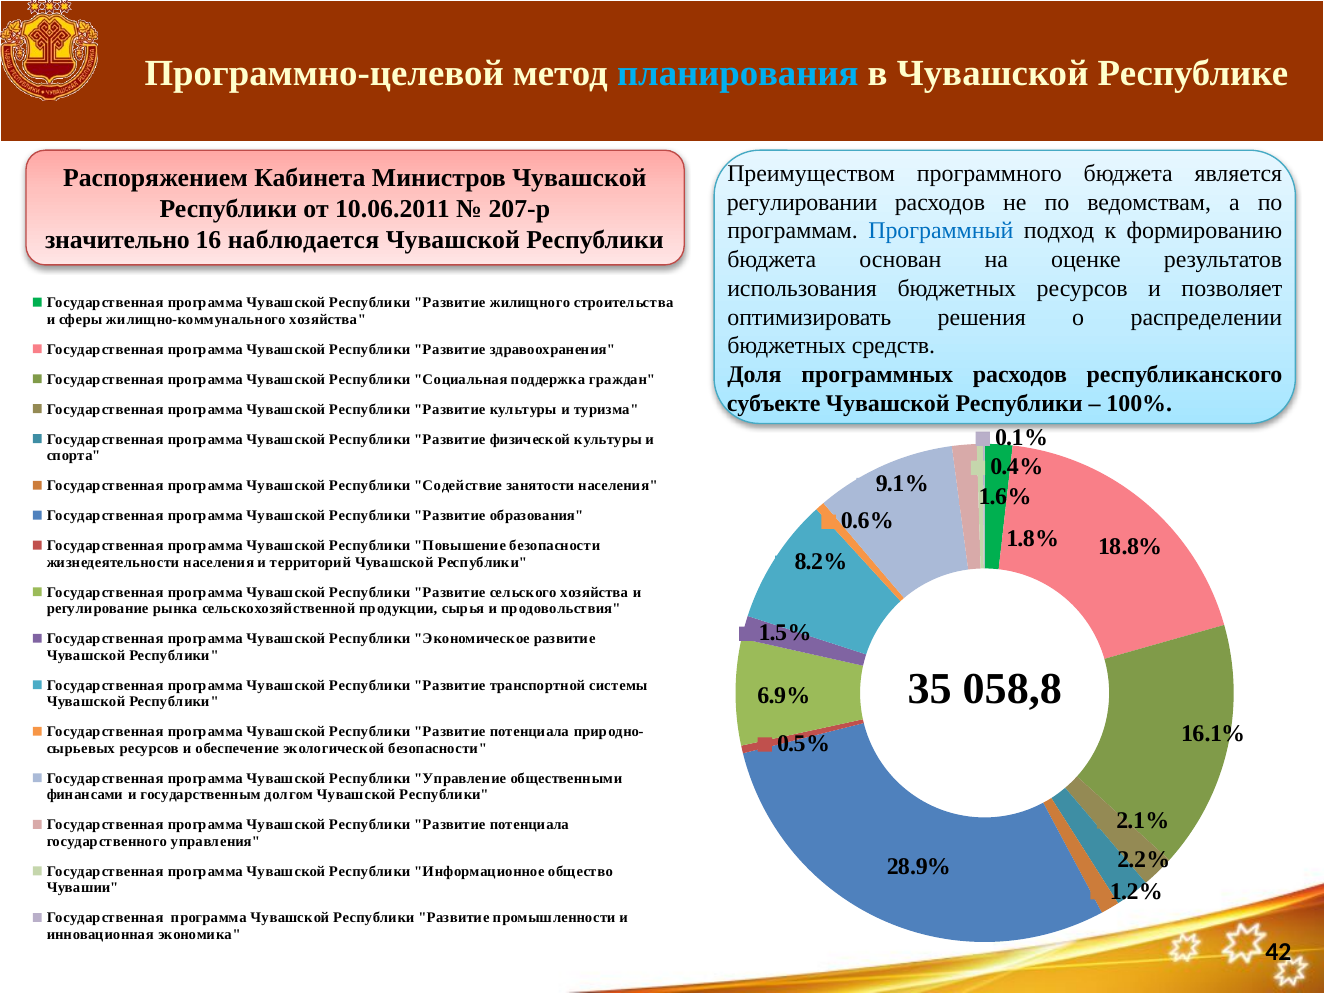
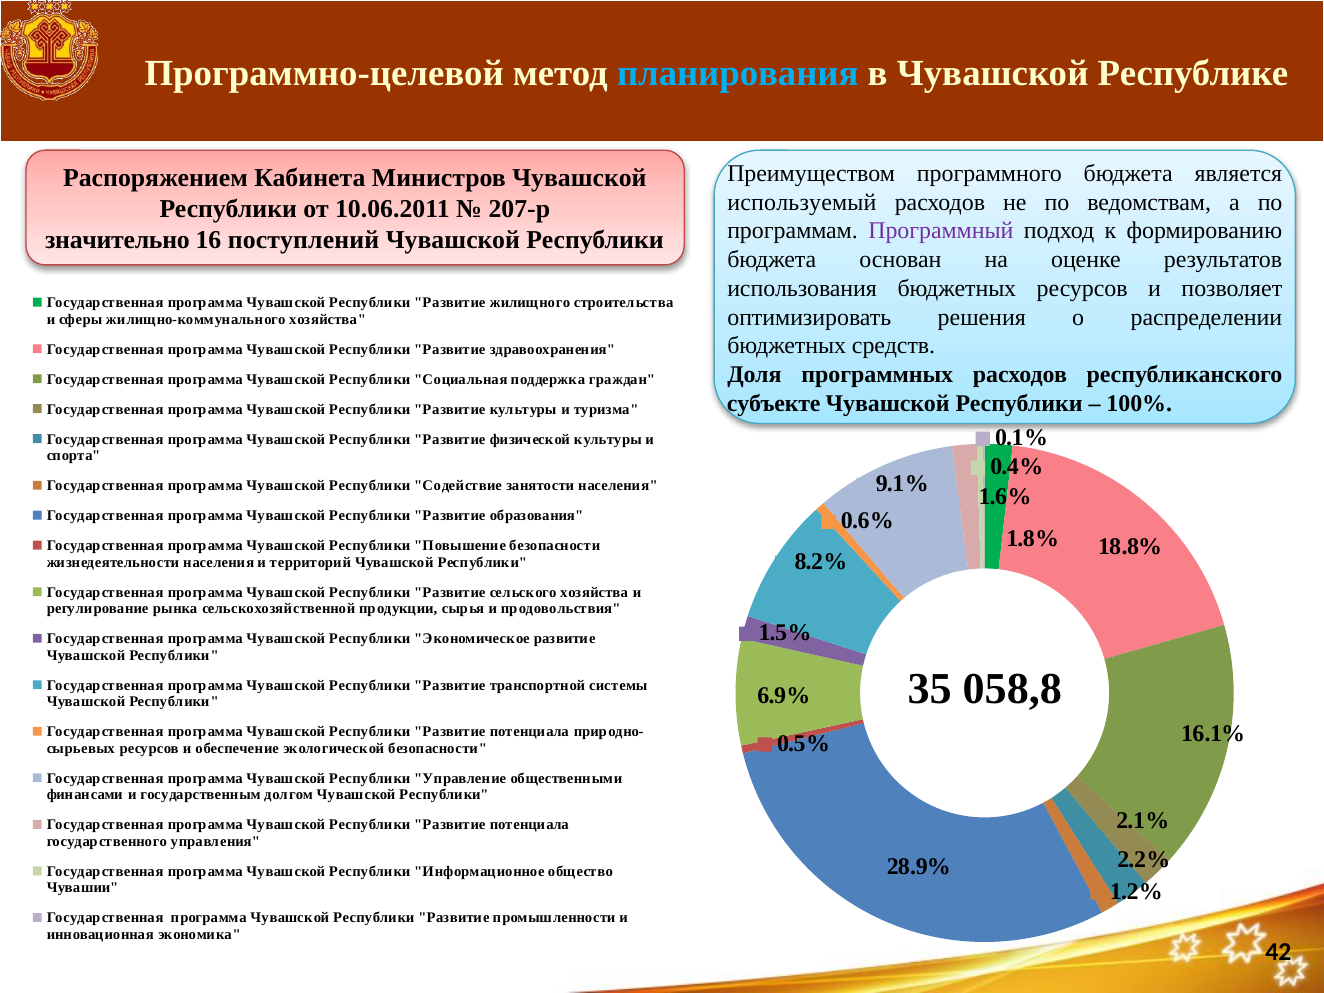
регулировании: регулировании -> используемый
Программный colour: blue -> purple
наблюдается: наблюдается -> поступлений
